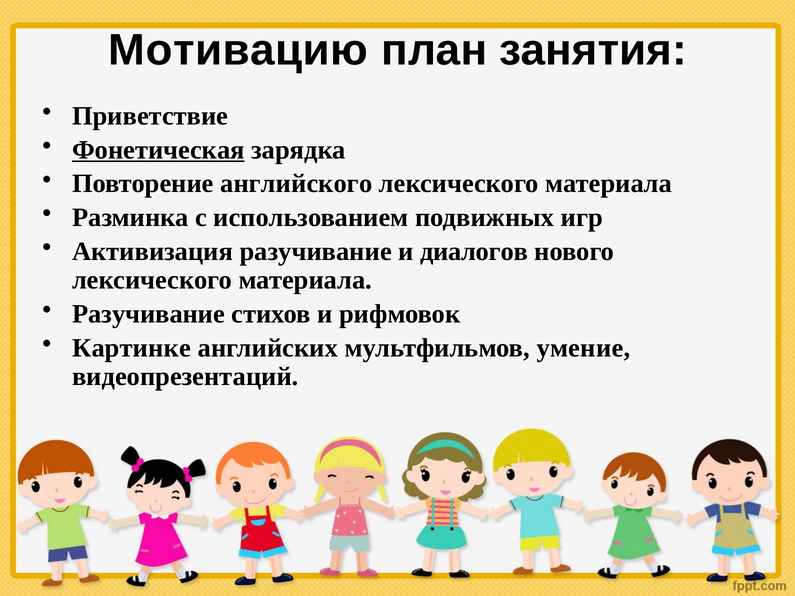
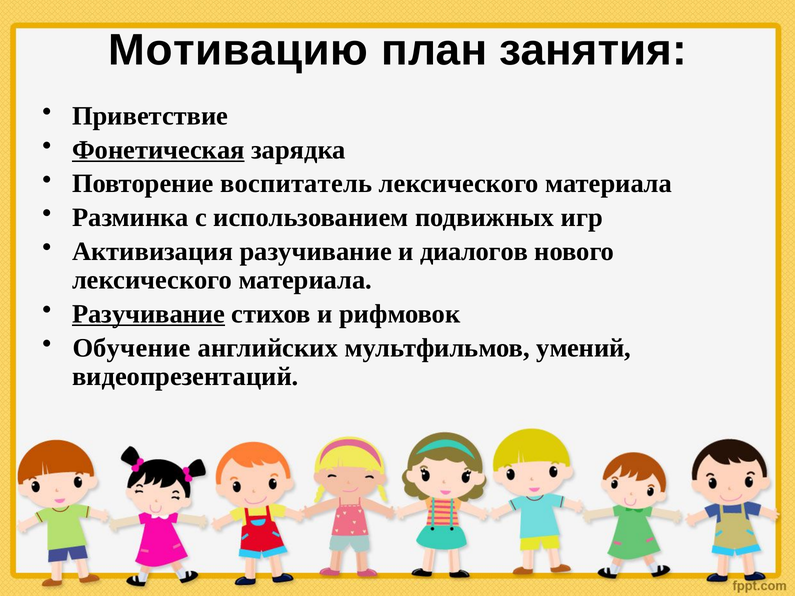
английского: английского -> воспитатель
Разучивание at (149, 314) underline: none -> present
Картинке: Картинке -> Обучение
умение: умение -> умений
